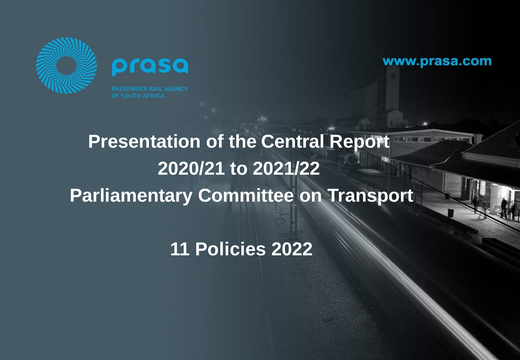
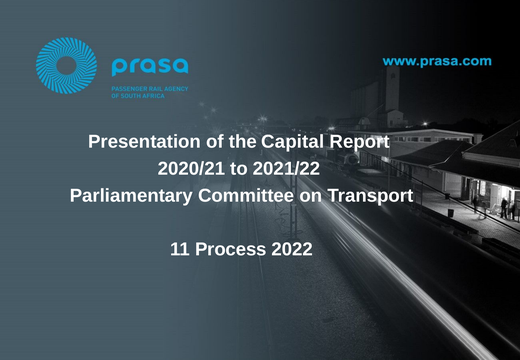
Central: Central -> Capital
Policies: Policies -> Process
